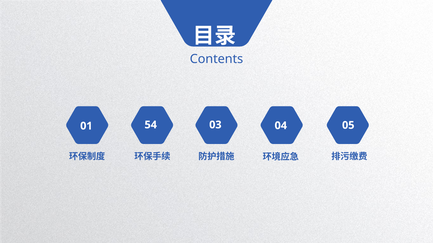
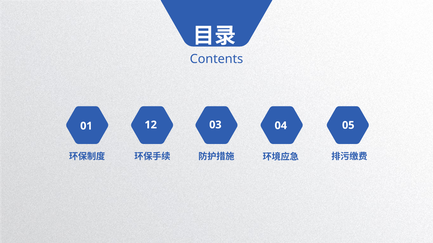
54: 54 -> 12
